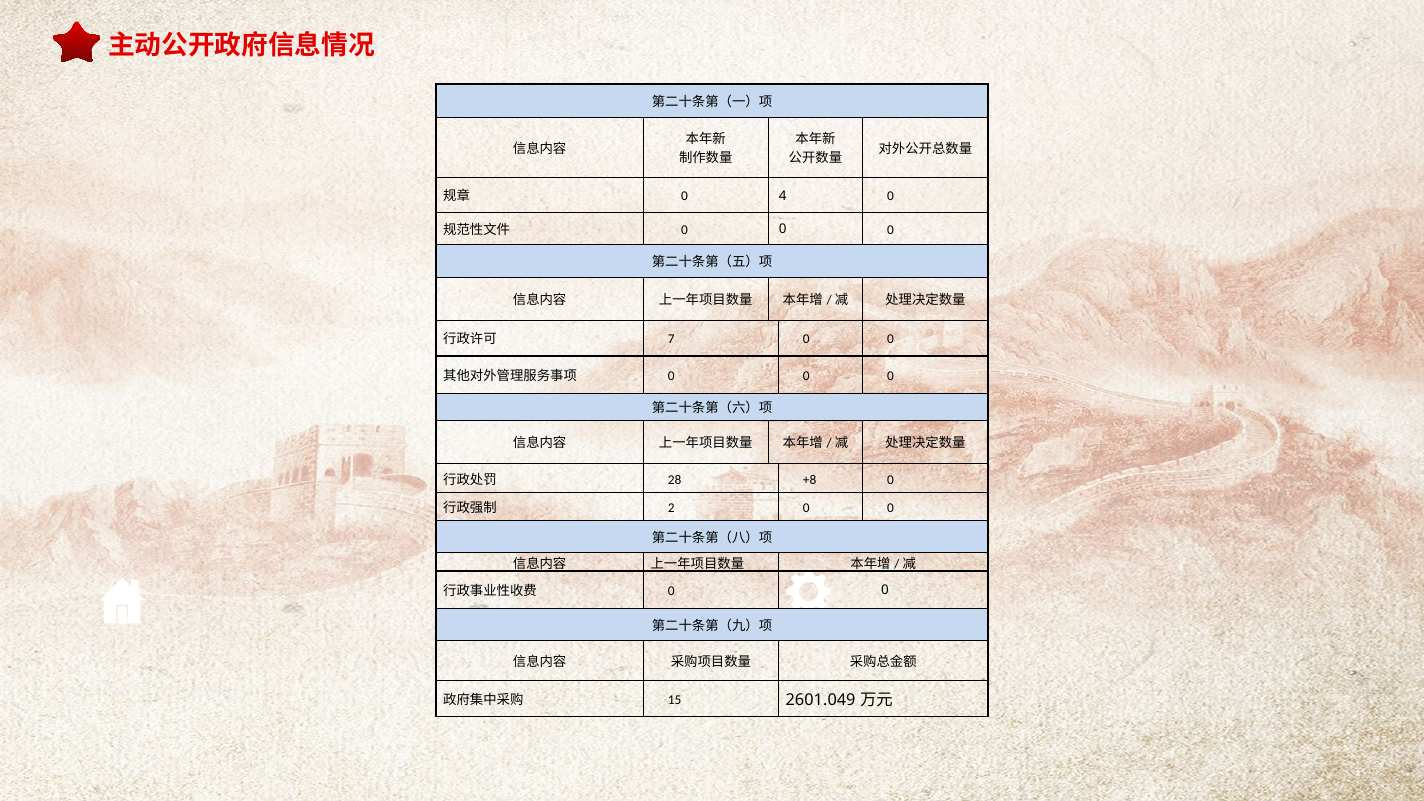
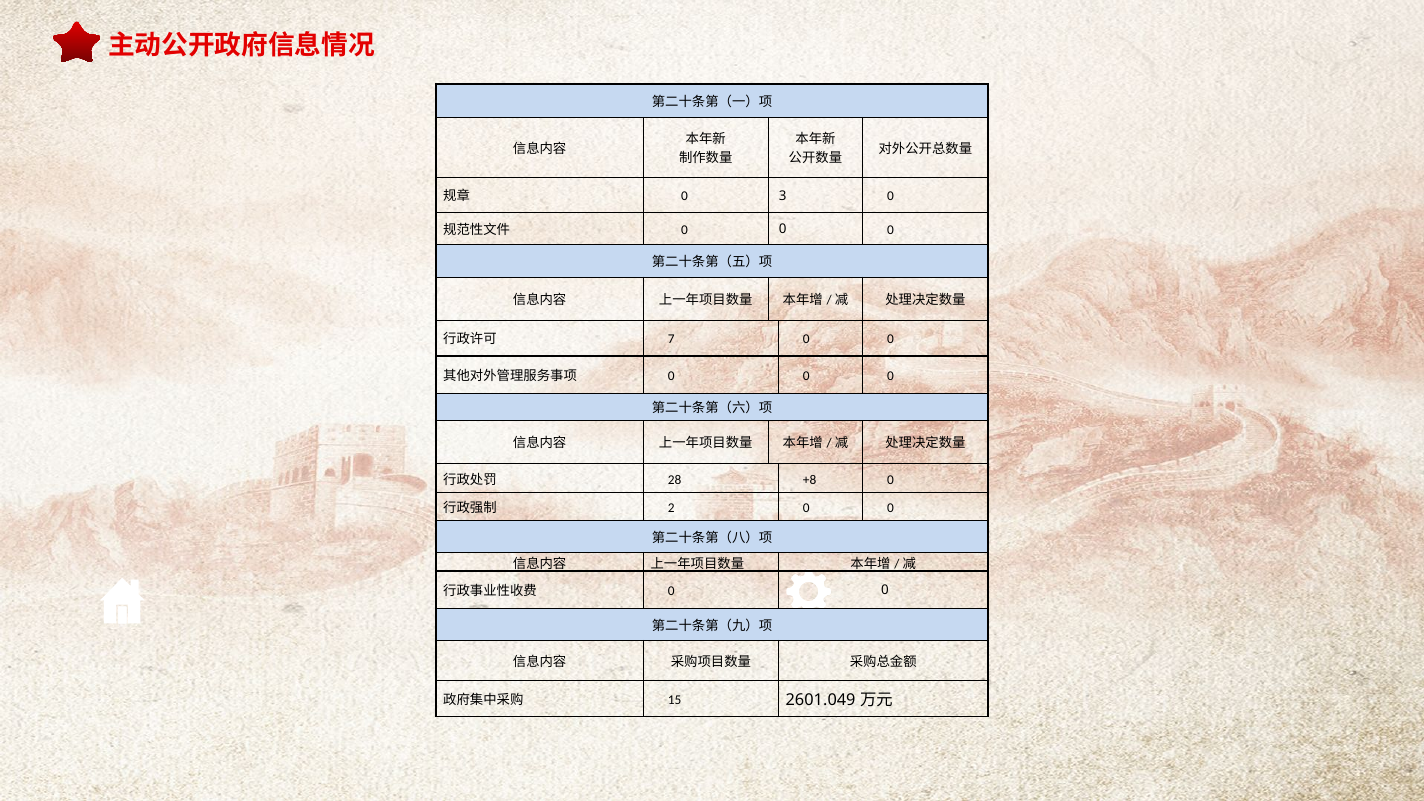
4: 4 -> 3
